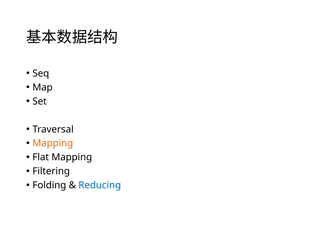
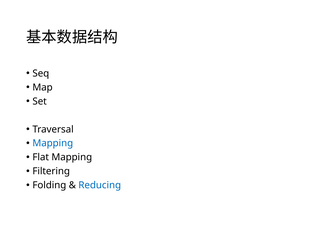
Mapping at (53, 143) colour: orange -> blue
